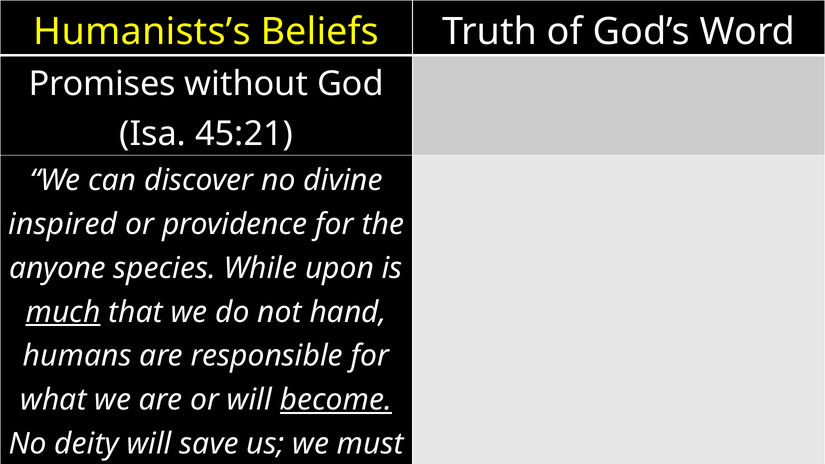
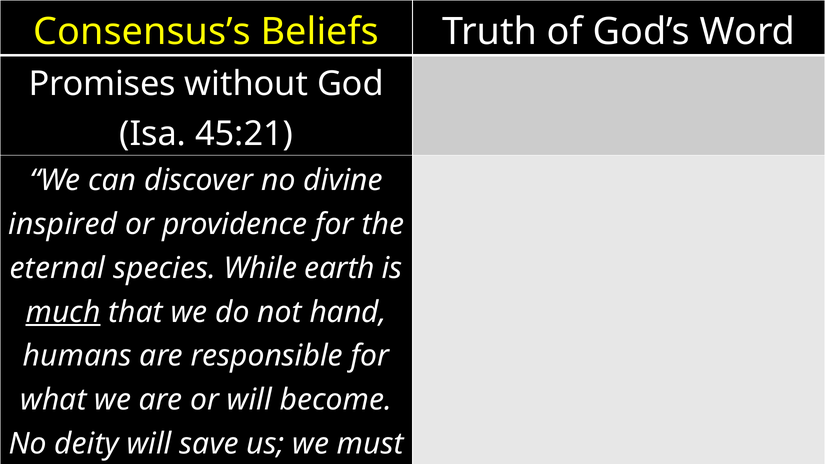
Humanists’s: Humanists’s -> Consensus’s
anyone: anyone -> eternal
upon: upon -> earth
become underline: present -> none
